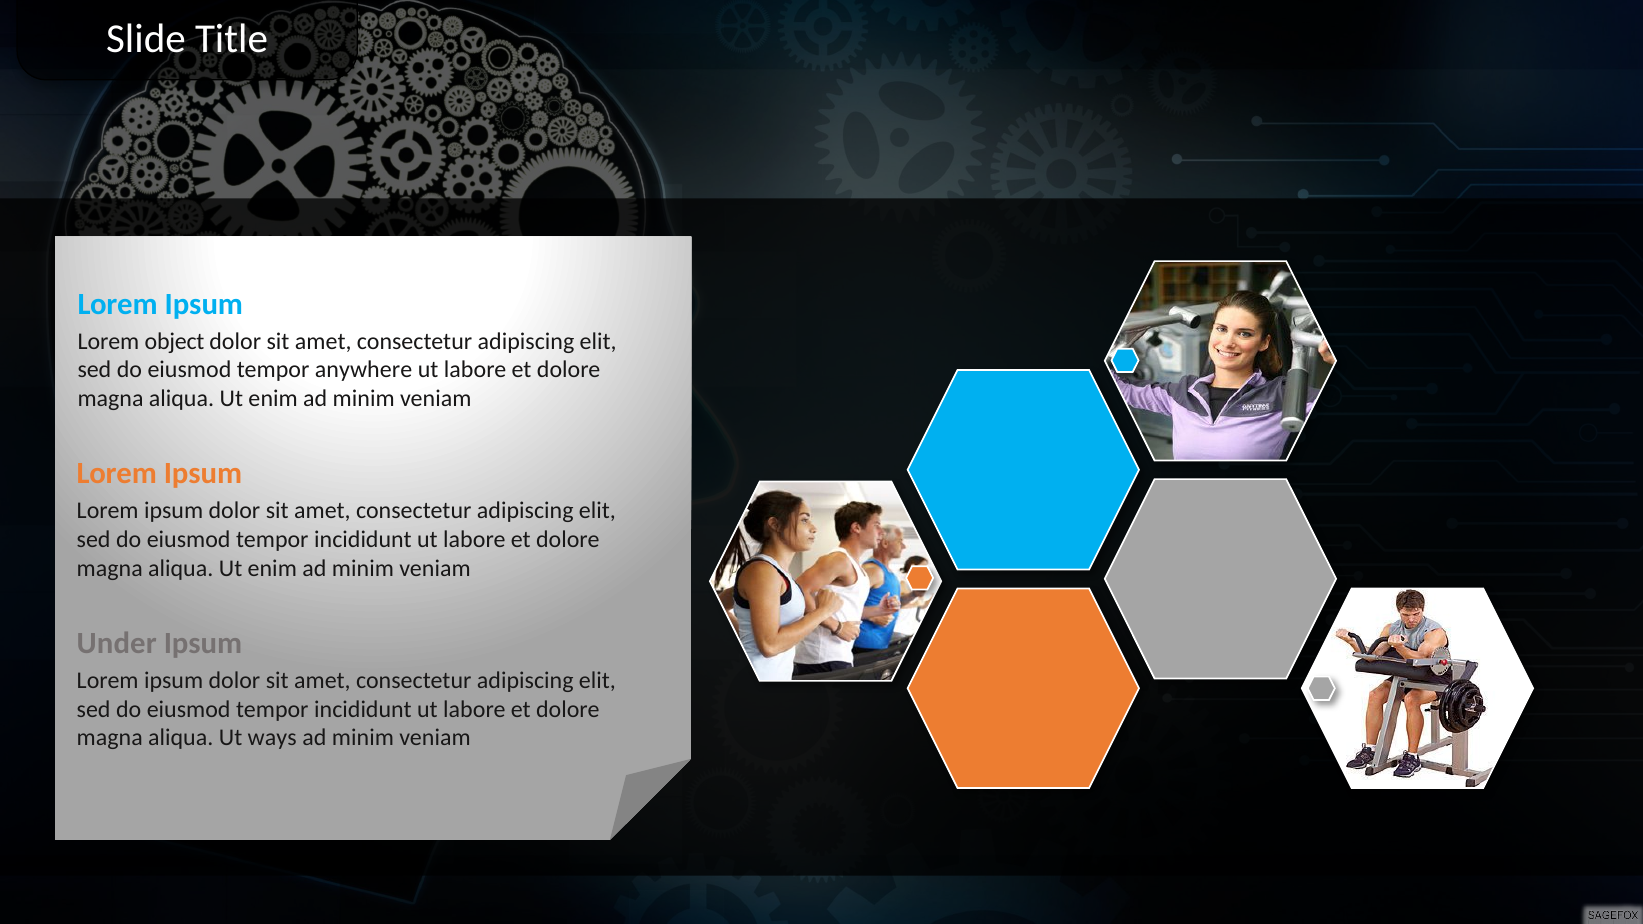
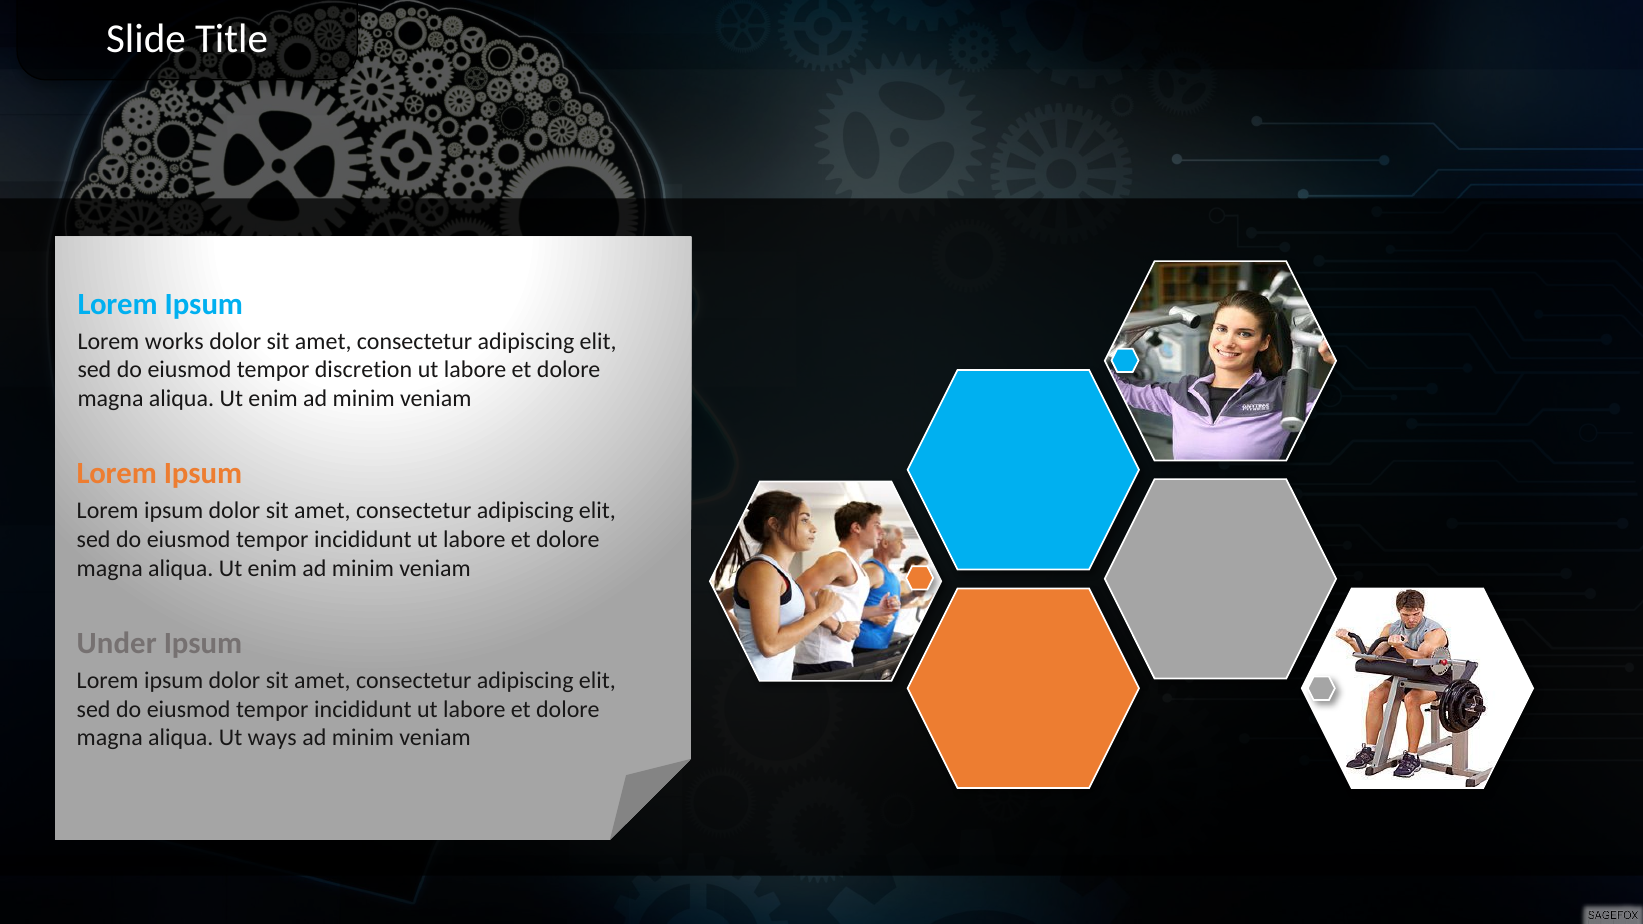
object: object -> works
anywhere: anywhere -> discretion
